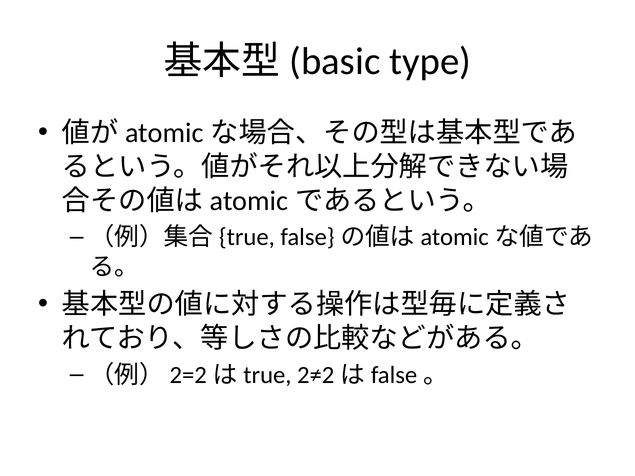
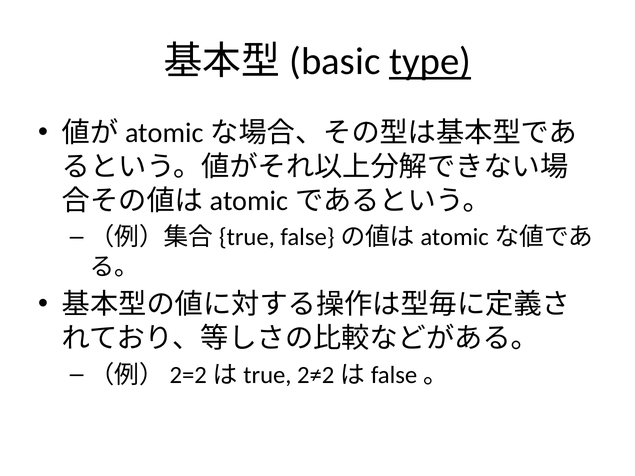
type underline: none -> present
